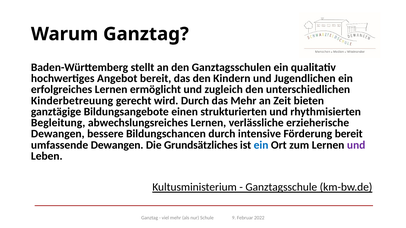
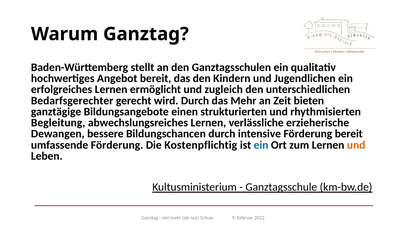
Kinderbetreuung: Kinderbetreuung -> Bedarfsgerechter
umfassende Dewangen: Dewangen -> Förderung
Grundsätzliches: Grundsätzliches -> Kostenpflichtig
und at (356, 145) colour: purple -> orange
